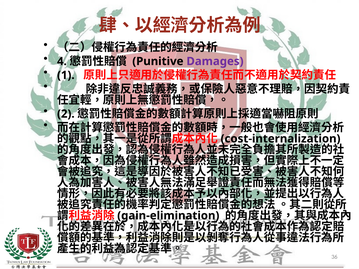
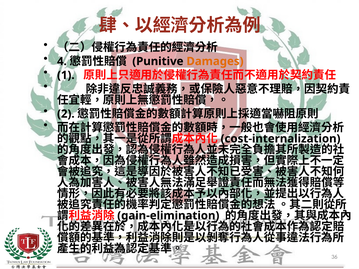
Damages colour: purple -> orange
